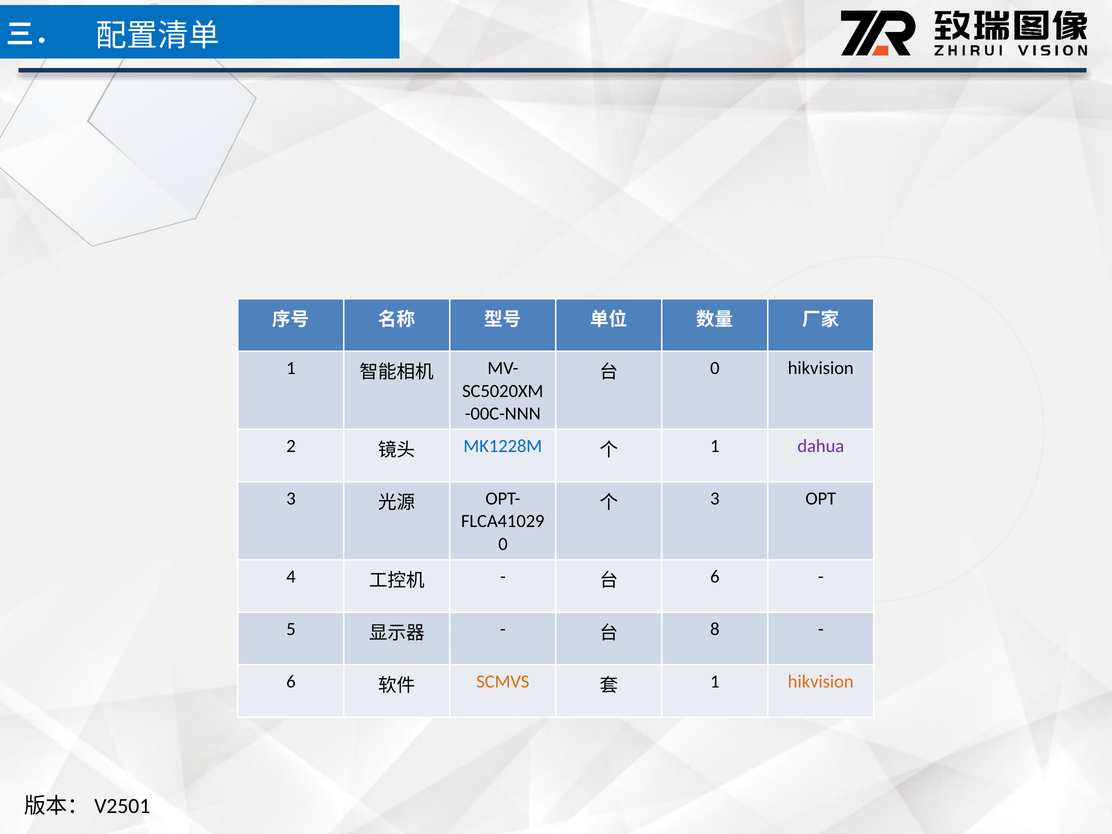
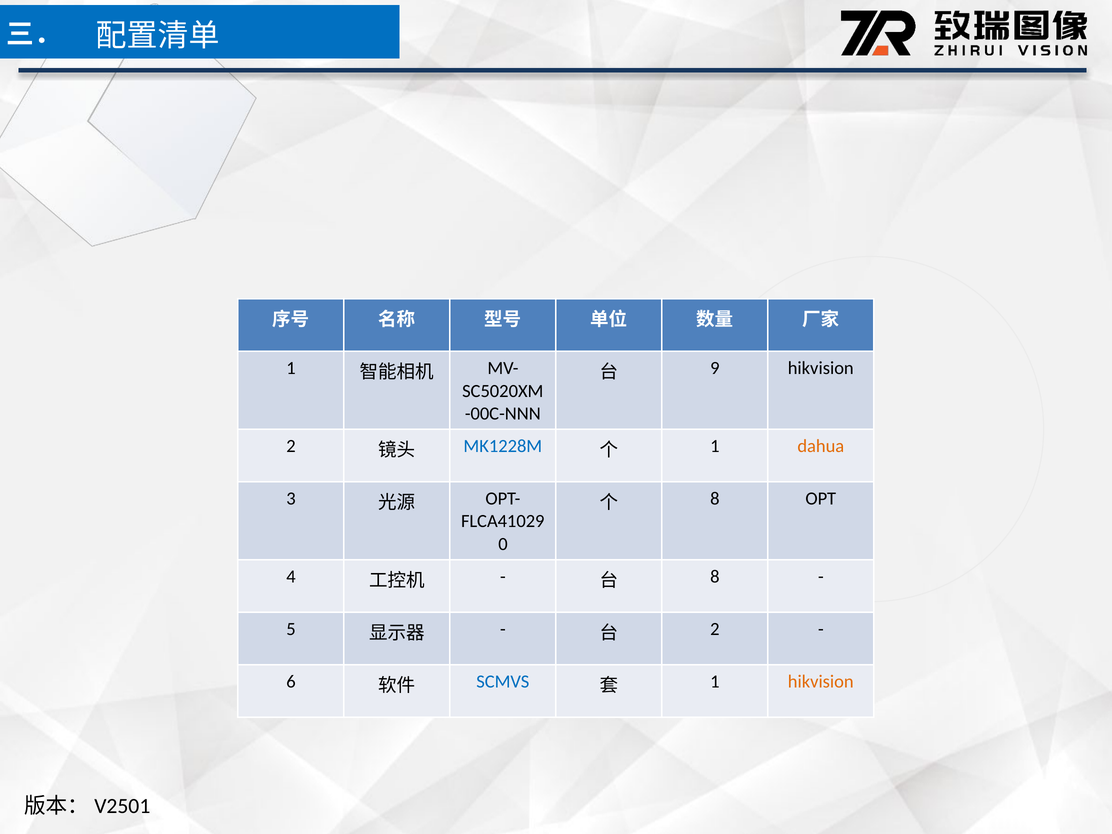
0 at (715, 368): 0 -> 9
dahua colour: purple -> orange
3 at (715, 499): 3 -> 8
6 at (715, 577): 6 -> 8
8 at (715, 629): 8 -> 2
SCMVS colour: orange -> blue
